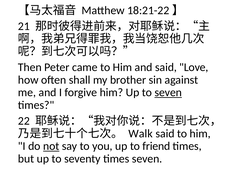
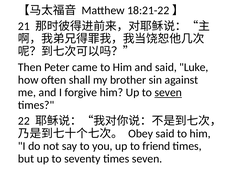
Love: Love -> Luke
Walk: Walk -> Obey
not underline: present -> none
